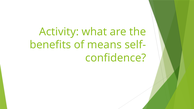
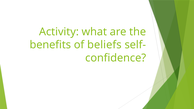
means: means -> beliefs
